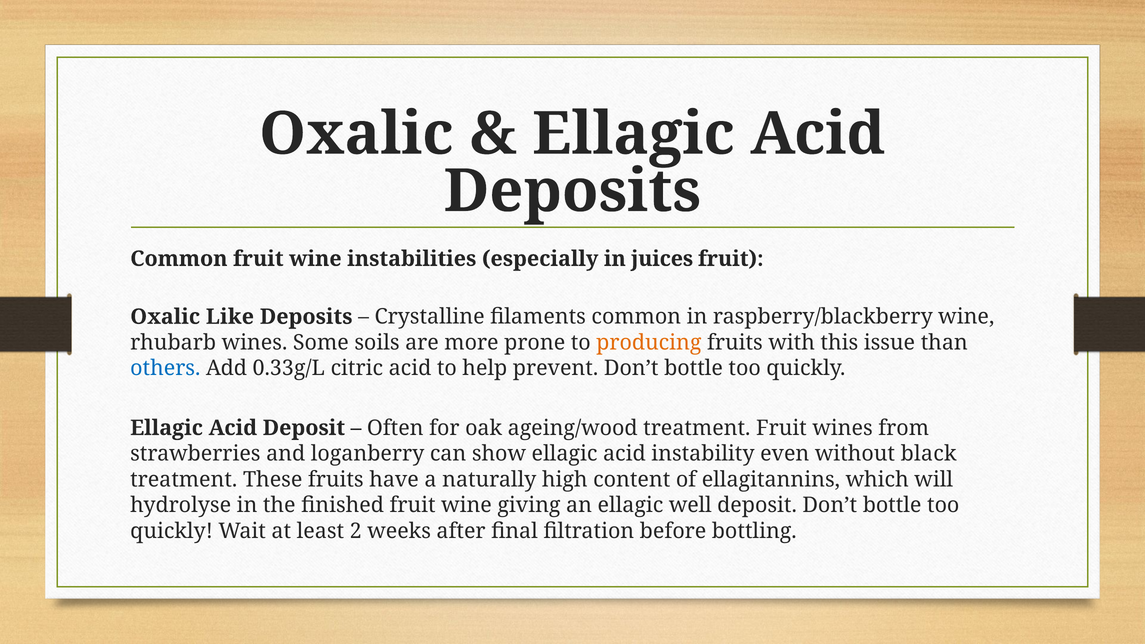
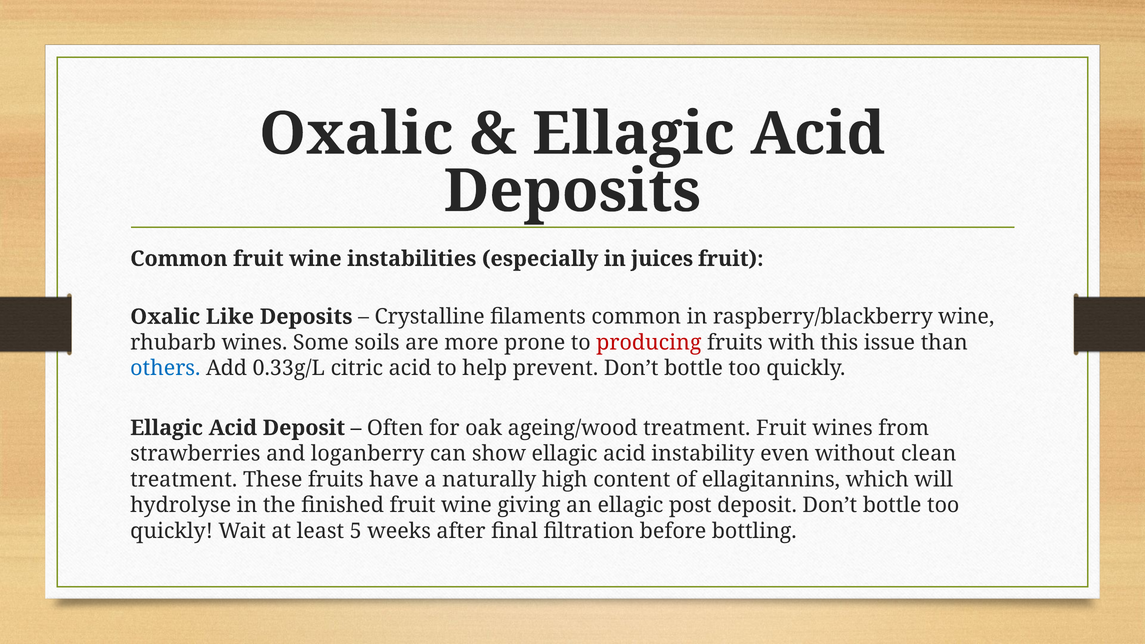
producing colour: orange -> red
black: black -> clean
well: well -> post
2: 2 -> 5
